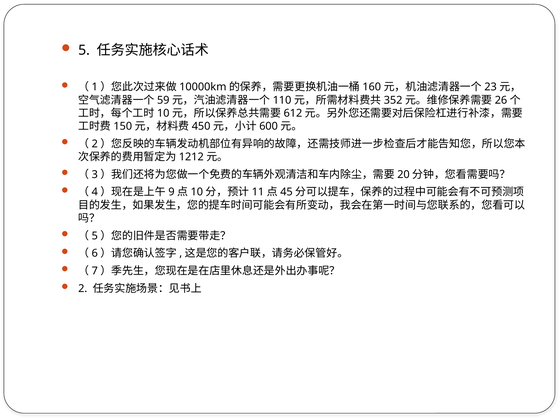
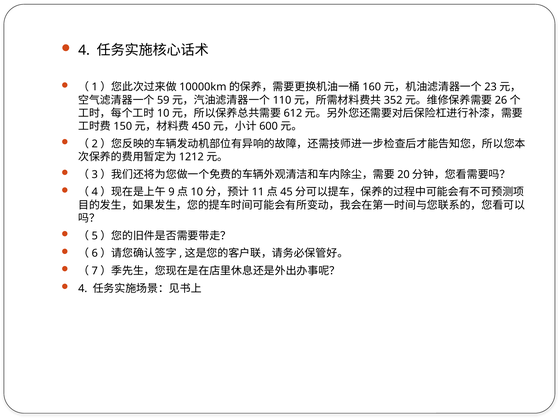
5 at (84, 50): 5 -> 4
2 at (83, 289): 2 -> 4
